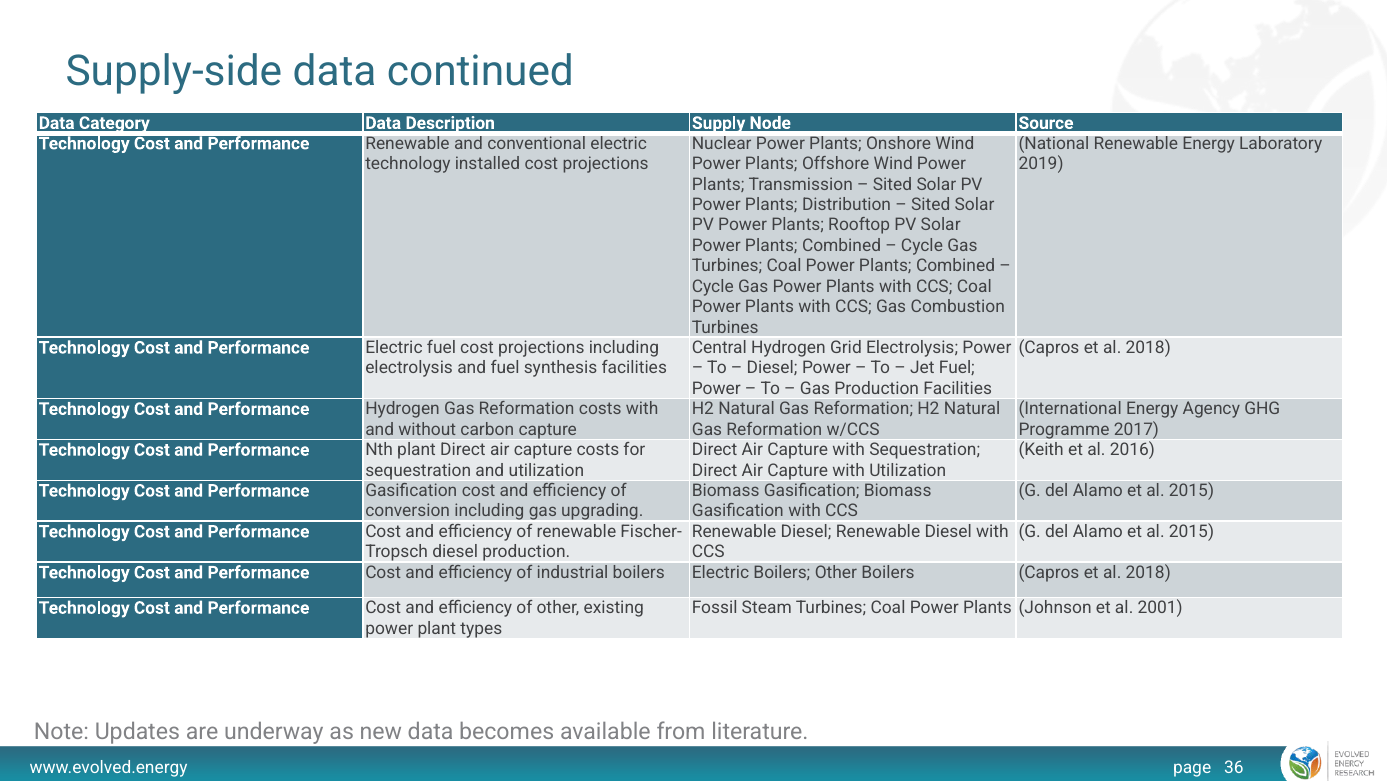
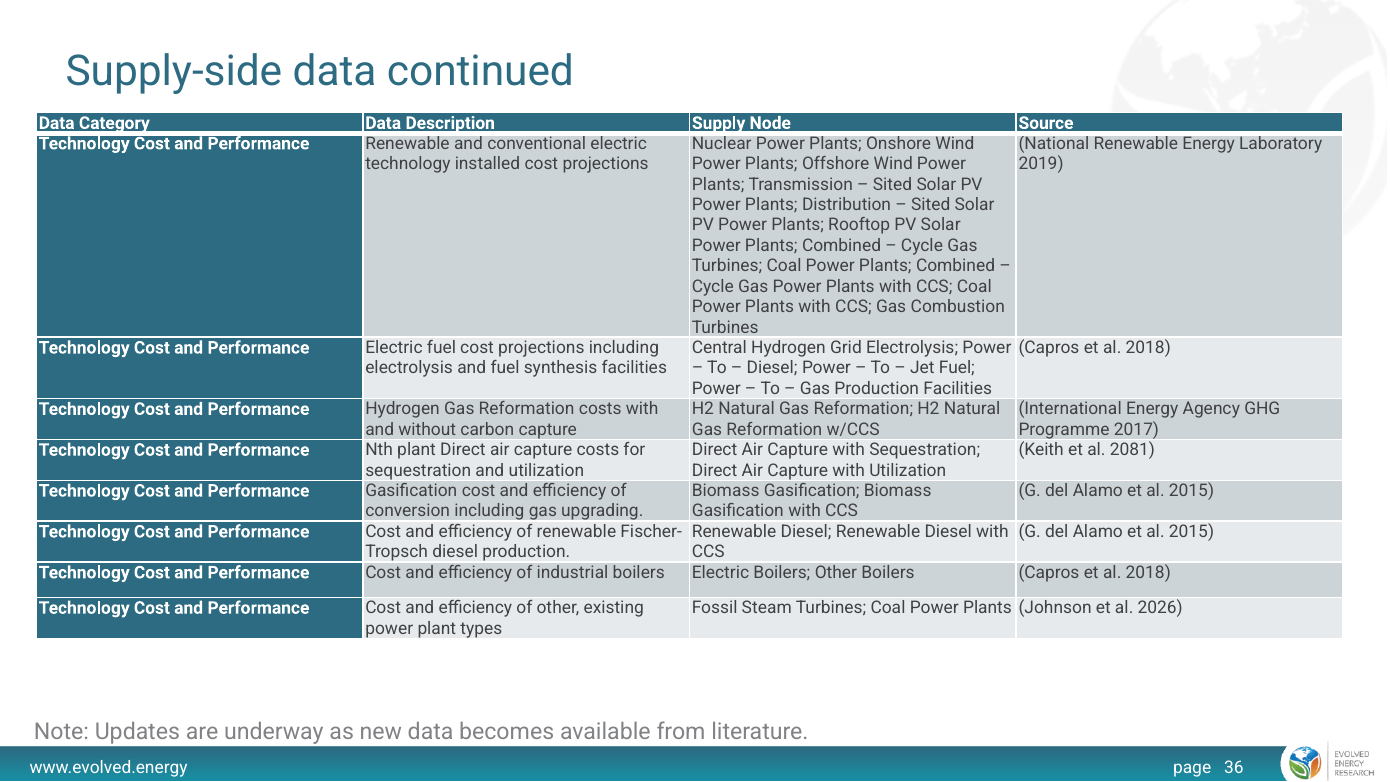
2016: 2016 -> 2081
2001: 2001 -> 2026
